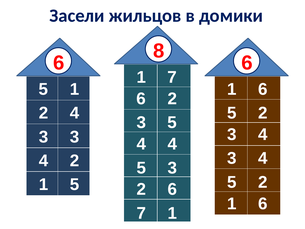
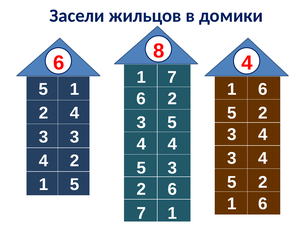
6 at (247, 63): 6 -> 4
